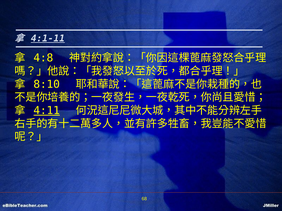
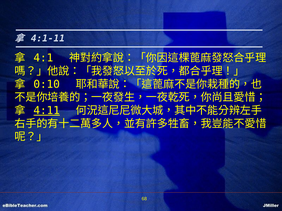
4:1-11 underline: present -> none
4:8: 4:8 -> 4:1
8:10: 8:10 -> 0:10
